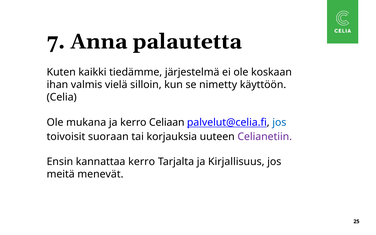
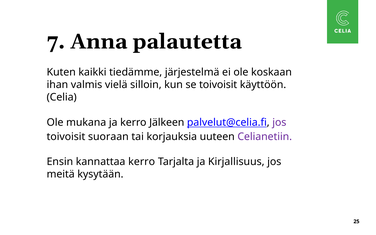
se nimetty: nimetty -> toivoisit
Celiaan: Celiaan -> Jälkeen
jos at (279, 122) colour: blue -> purple
menevät: menevät -> kysytään
